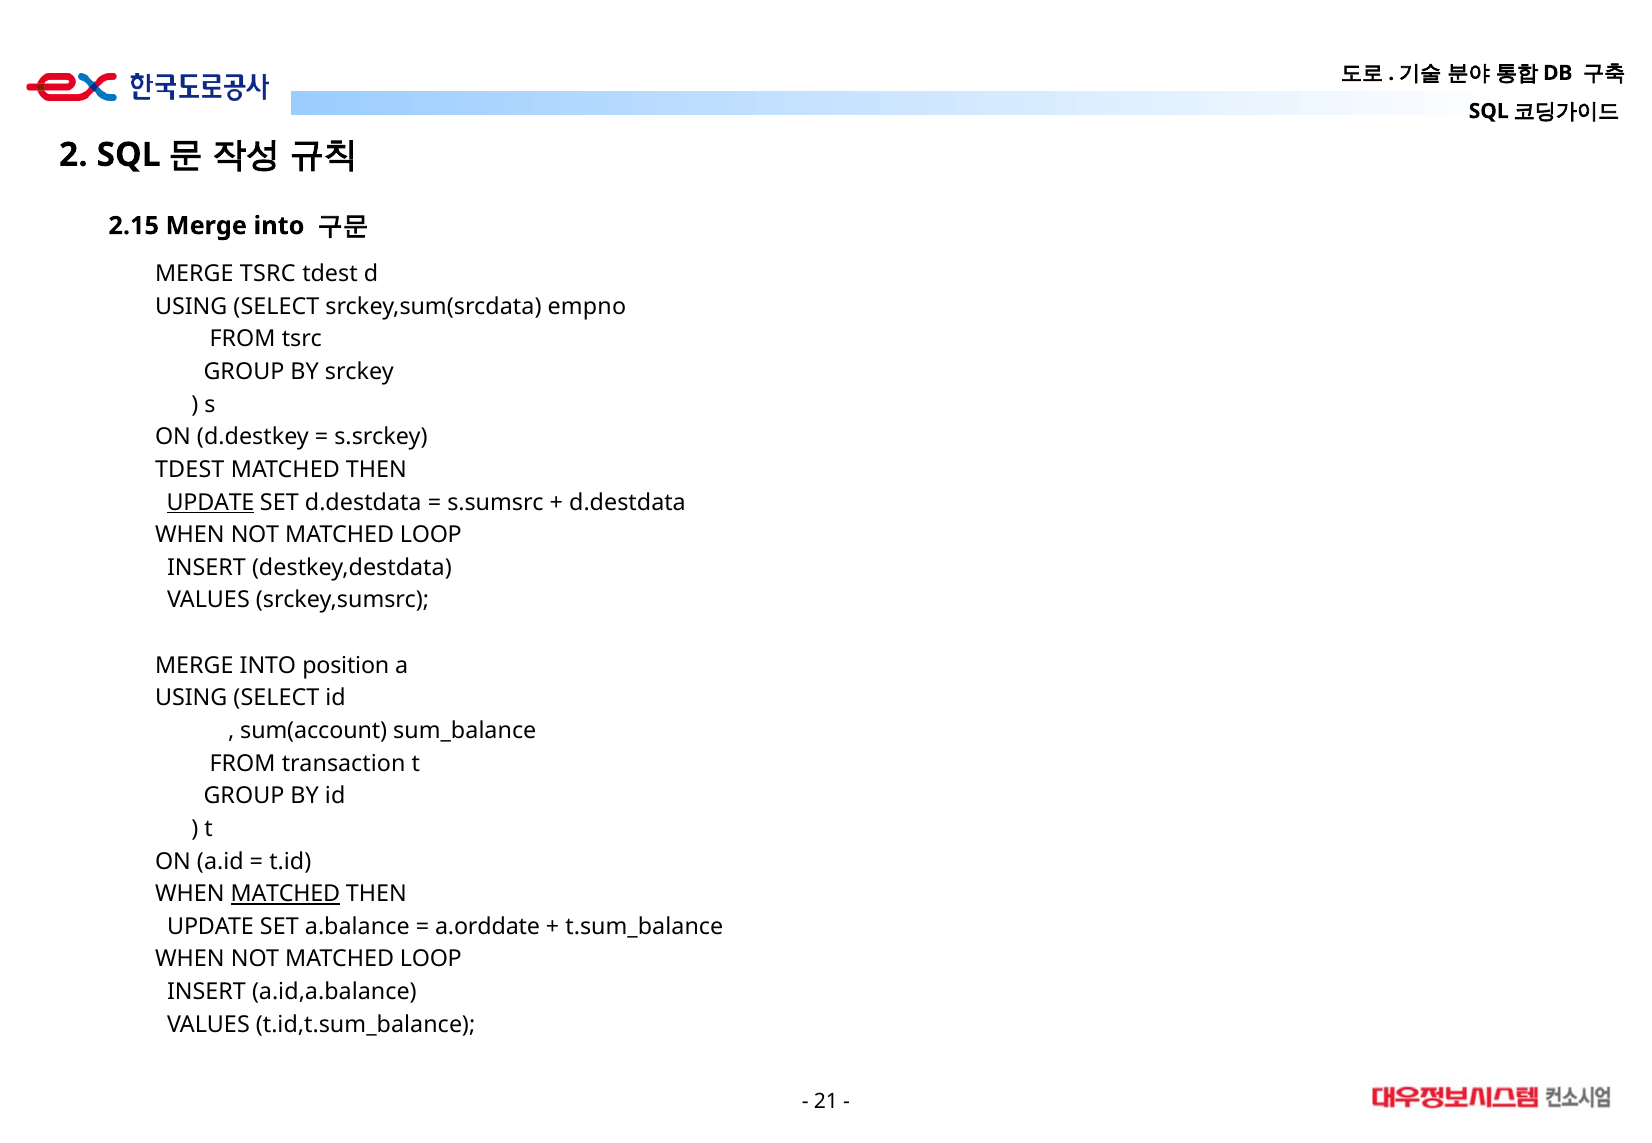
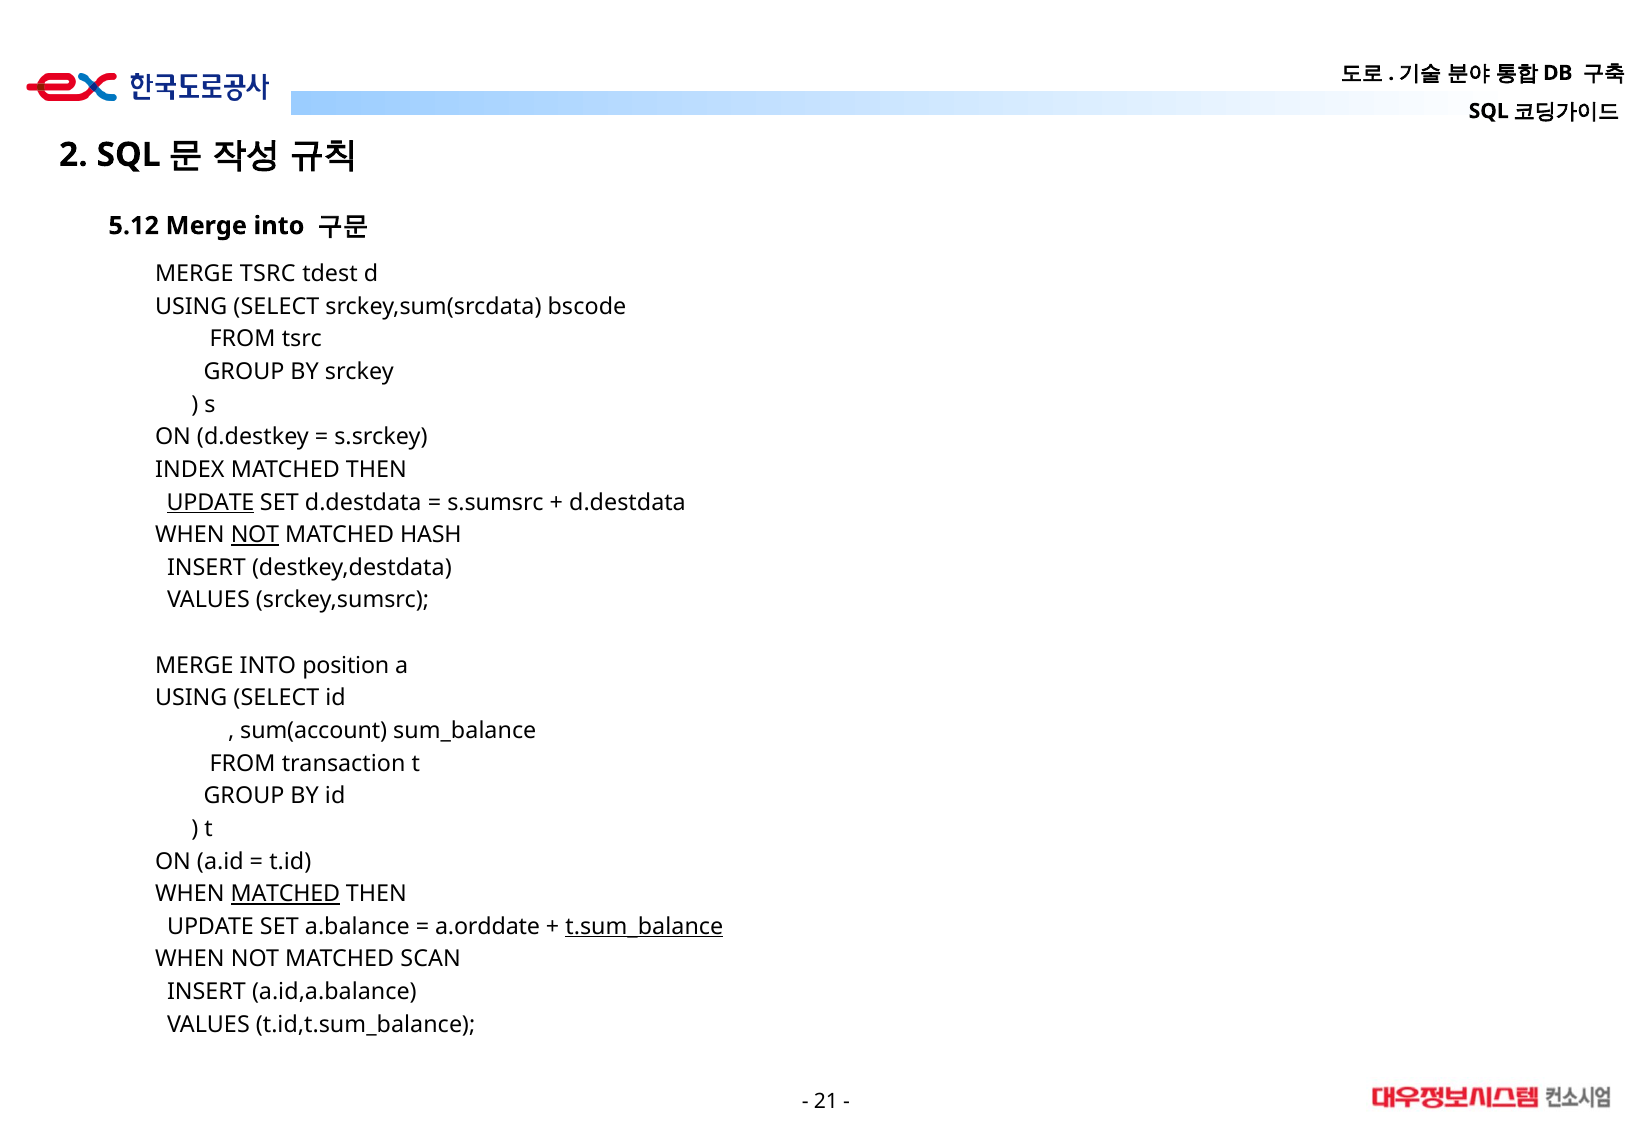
2.15: 2.15 -> 5.12
empno: empno -> bscode
TDEST at (190, 470): TDEST -> INDEX
NOT at (255, 535) underline: none -> present
LOOP at (431, 535): LOOP -> HASH
t.sum_balance underline: none -> present
LOOP at (431, 960): LOOP -> SCAN
